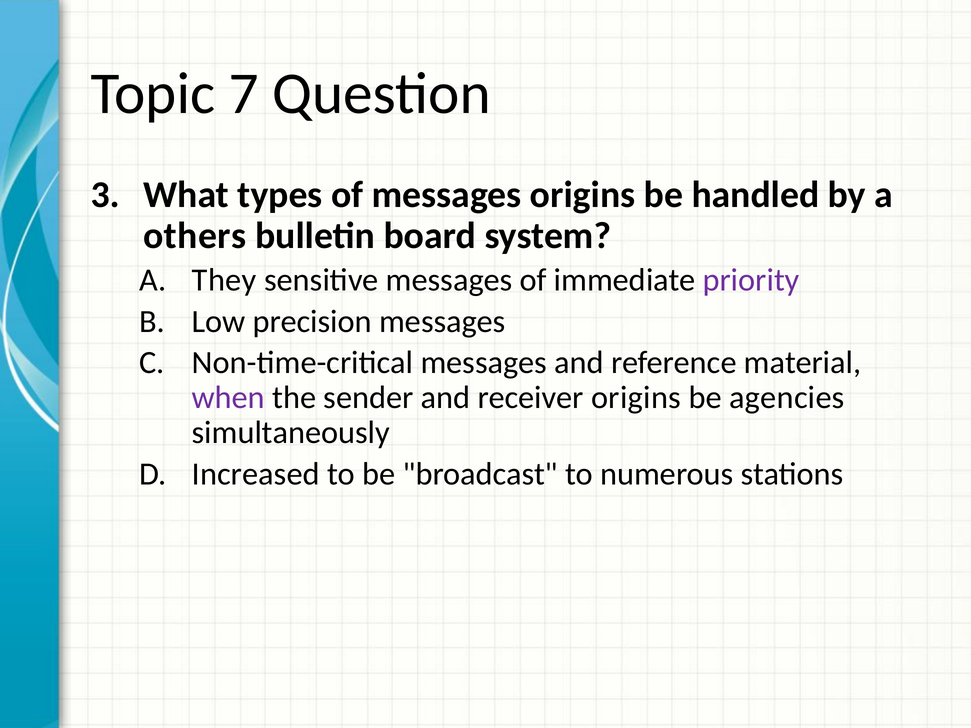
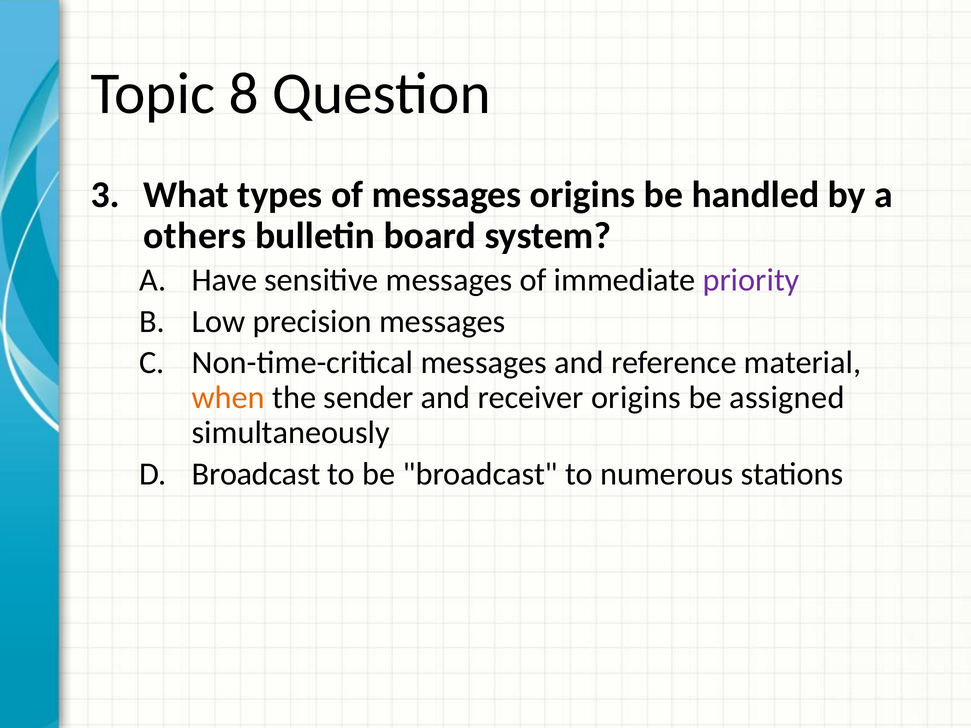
7: 7 -> 8
They: They -> Have
when colour: purple -> orange
agencies: agencies -> assigned
Increased at (256, 474): Increased -> Broadcast
